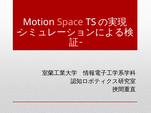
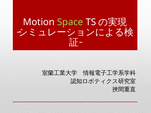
Space colour: pink -> light green
